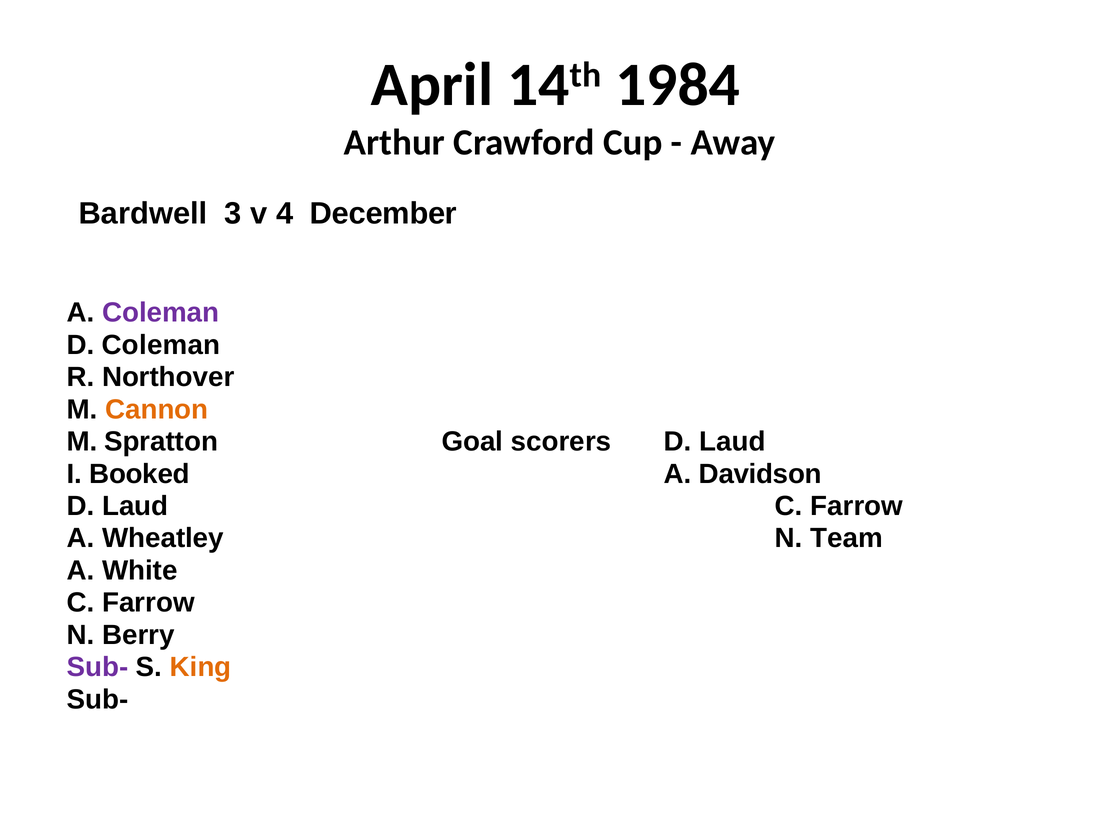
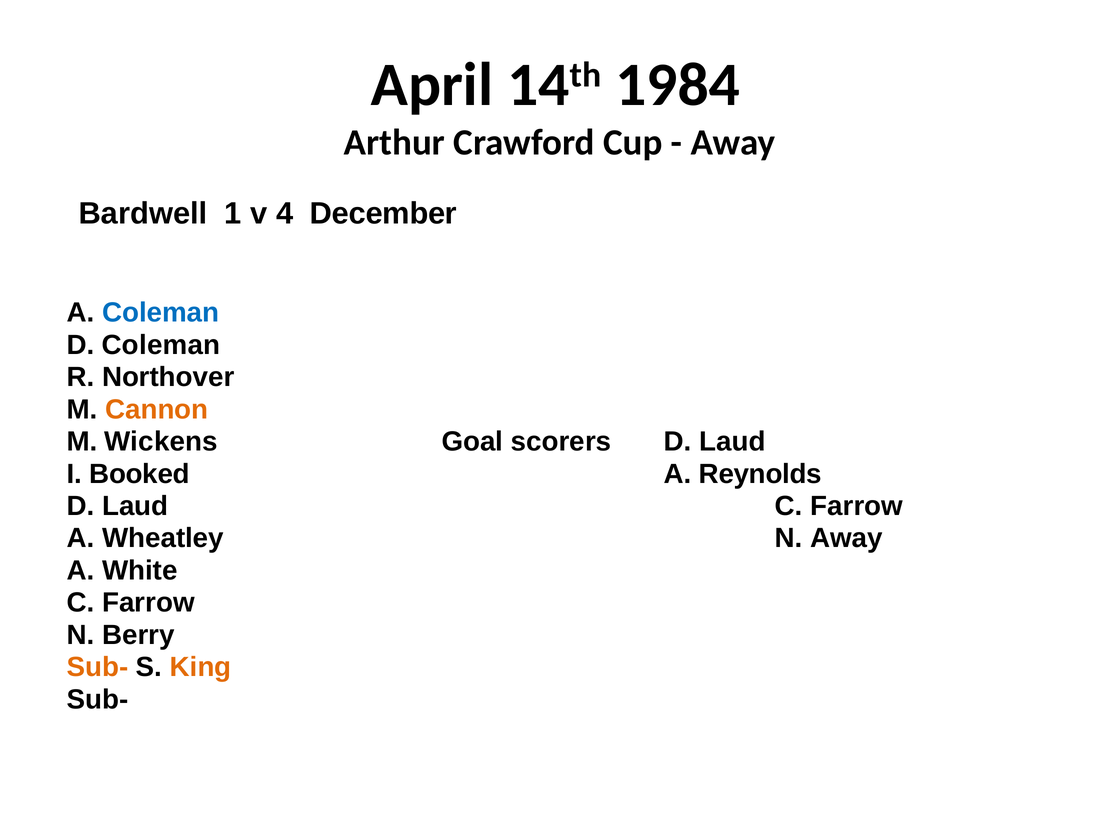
3: 3 -> 1
Coleman at (161, 313) colour: purple -> blue
Spratton: Spratton -> Wickens
Davidson: Davidson -> Reynolds
N Team: Team -> Away
Sub- at (97, 667) colour: purple -> orange
